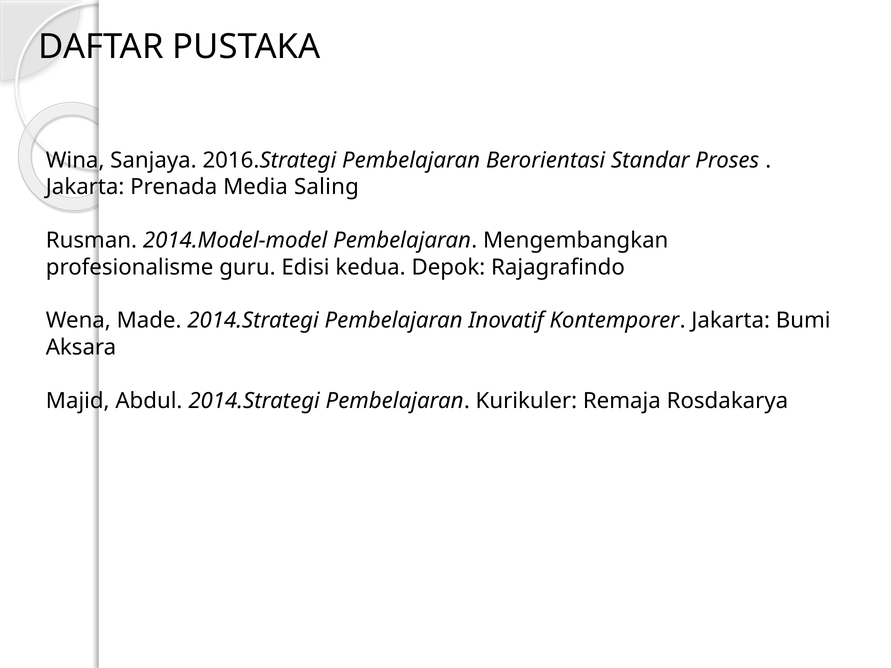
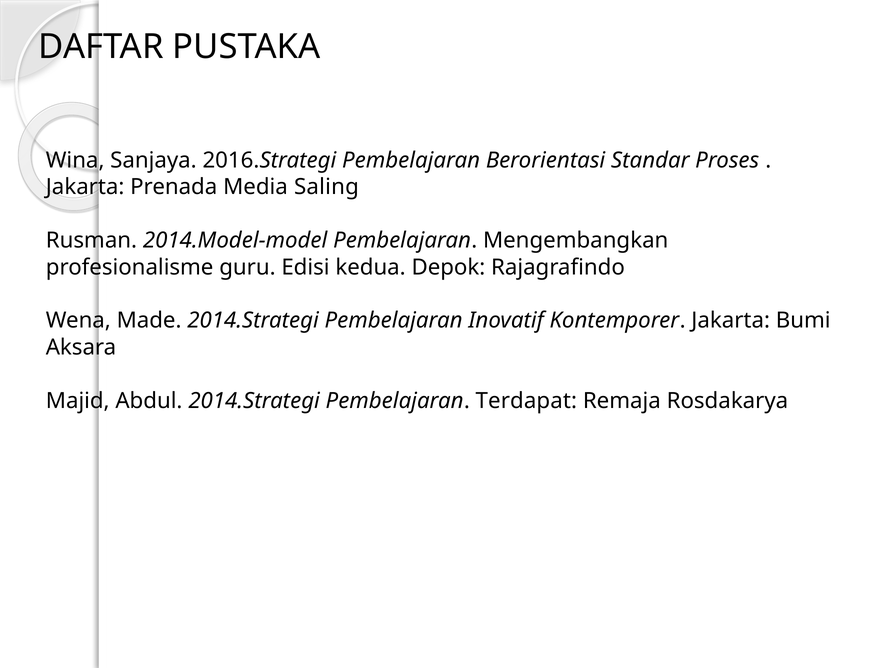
Kurikuler: Kurikuler -> Terdapat
